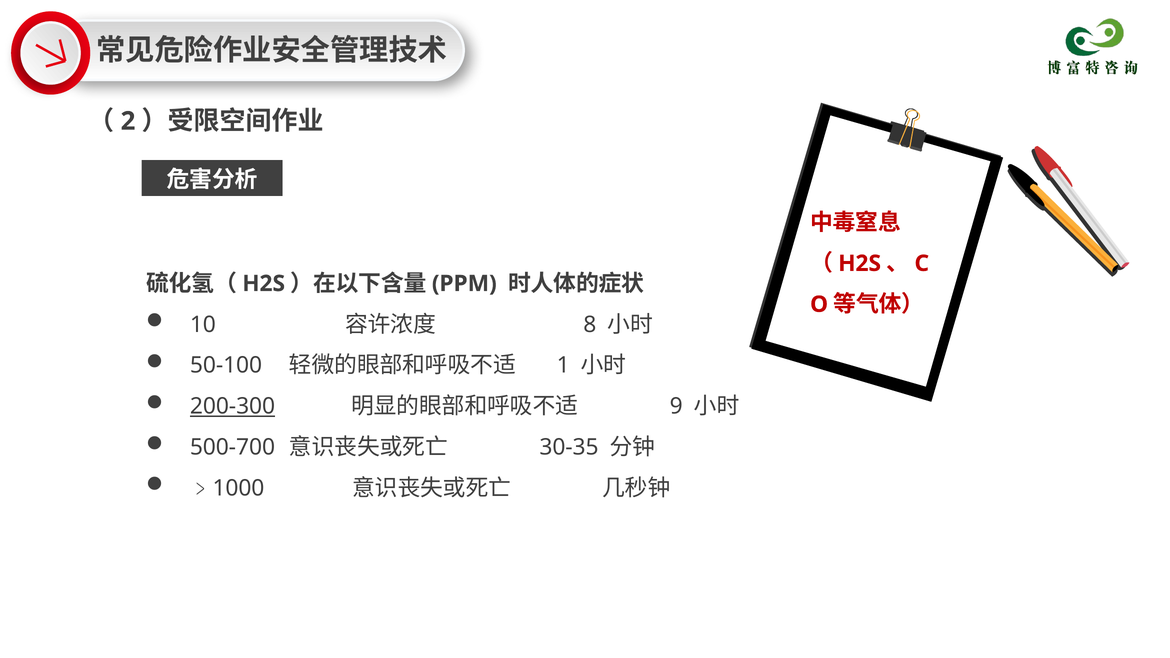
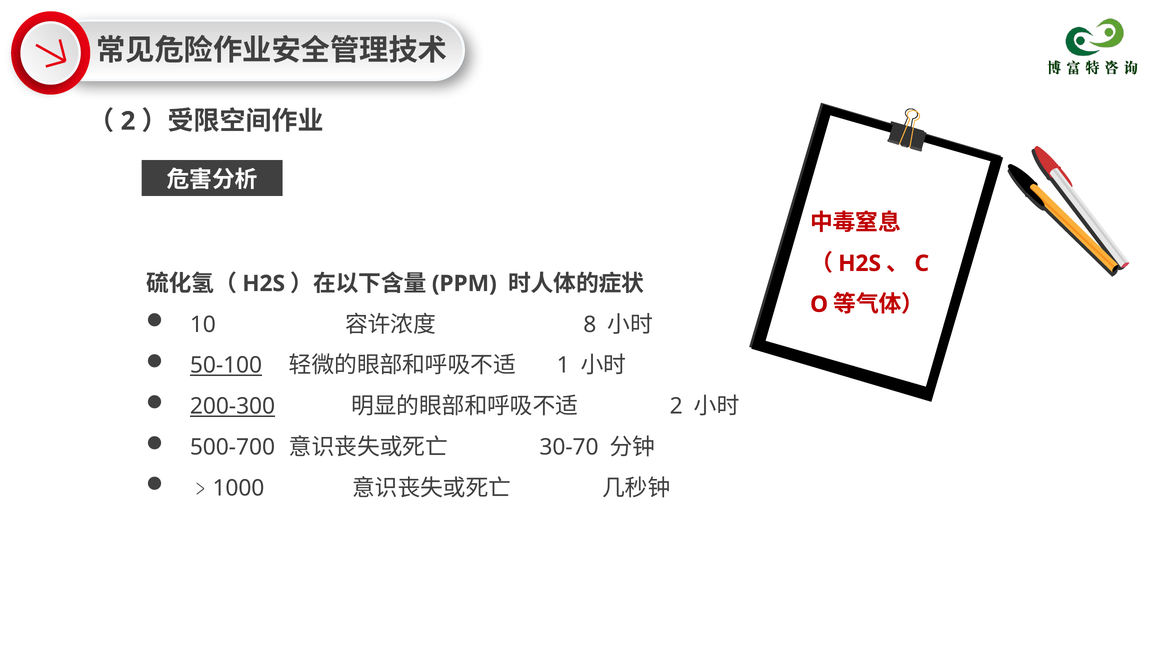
50-100 underline: none -> present
9 at (676, 406): 9 -> 2
30-35: 30-35 -> 30-70
